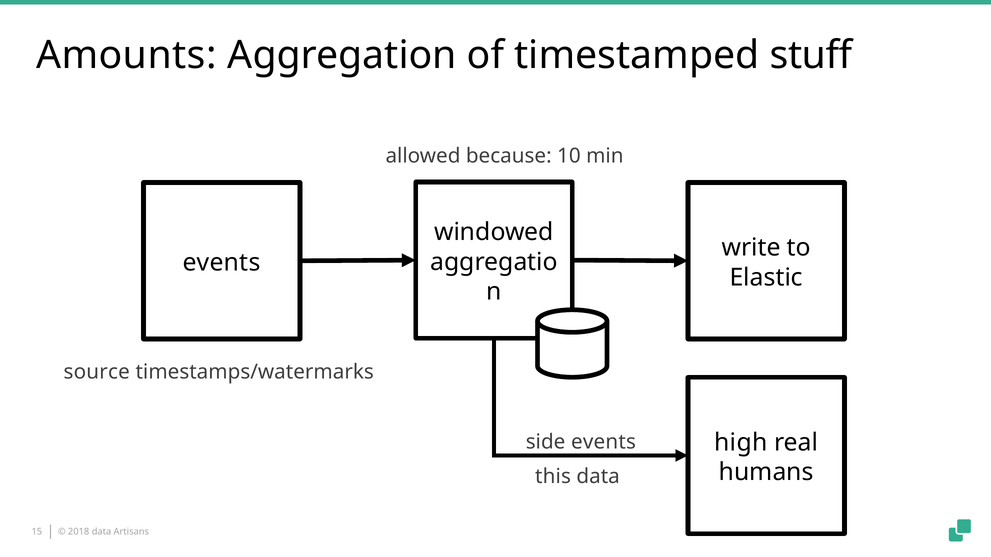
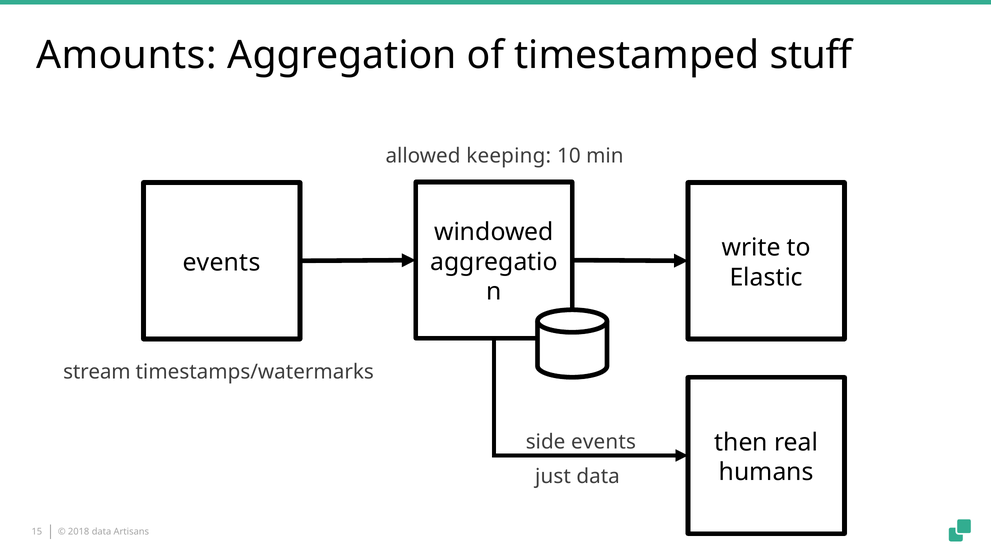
because: because -> keeping
source: source -> stream
high: high -> then
this: this -> just
